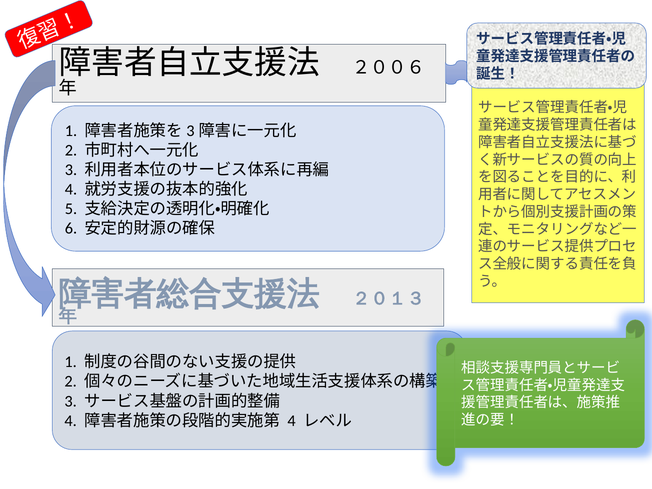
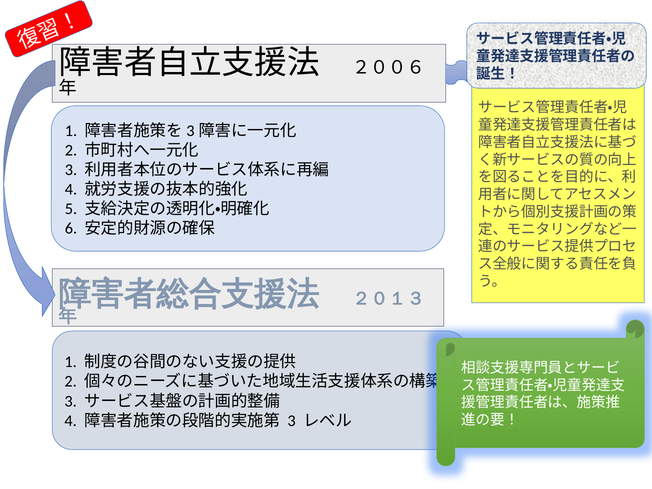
4 at (292, 421): 4 -> 3
